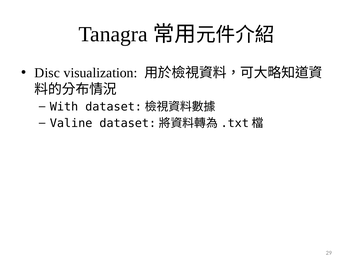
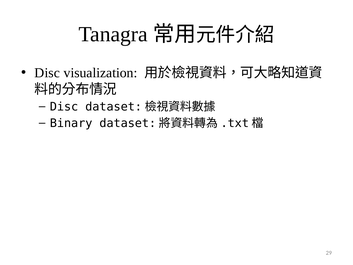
With at (64, 107): With -> Disc
Valine: Valine -> Binary
